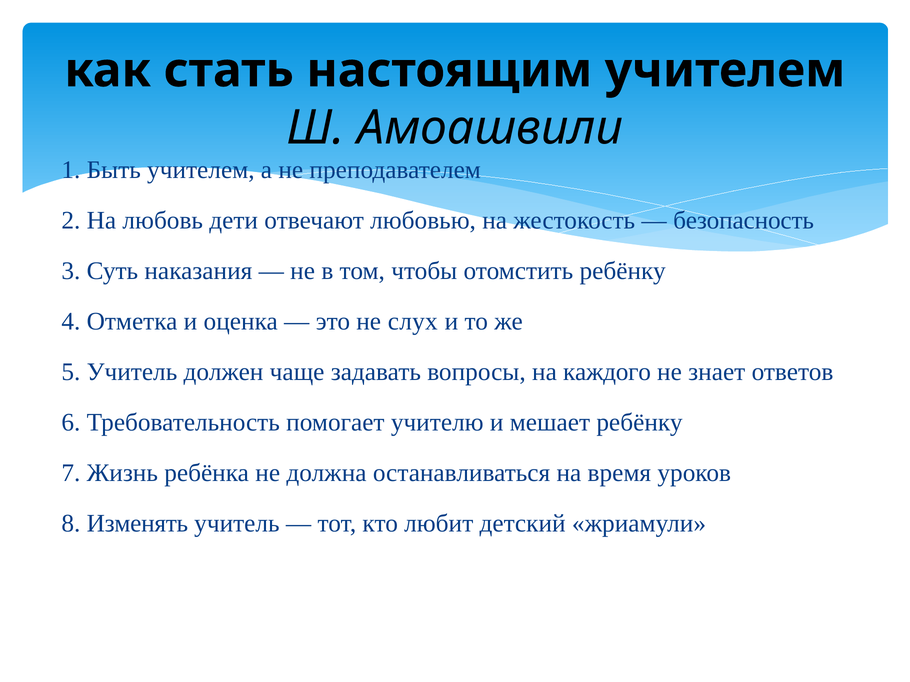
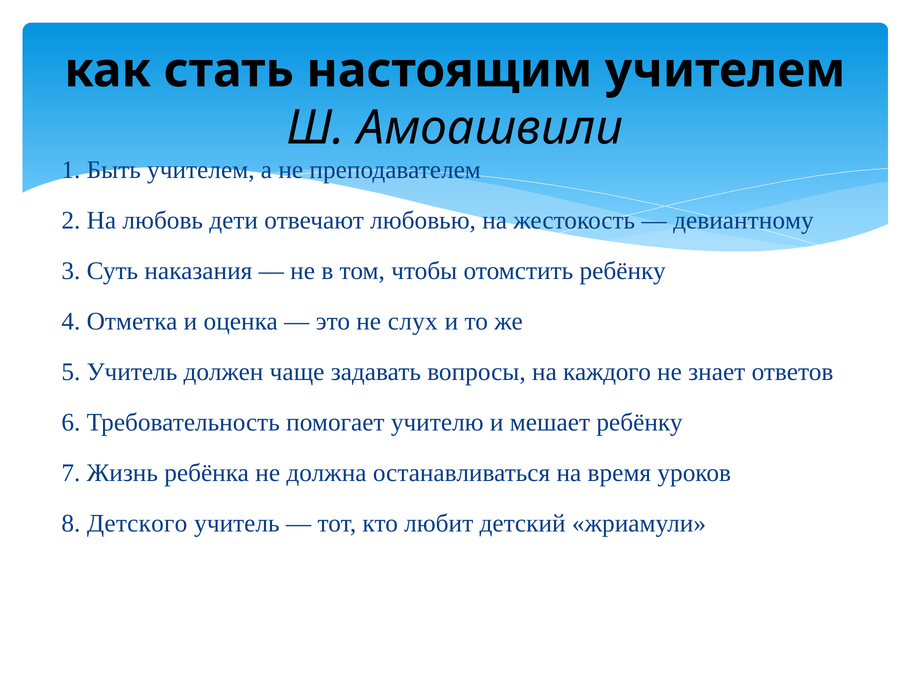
безопасность: безопасность -> девиантному
Изменять: Изменять -> Детского
